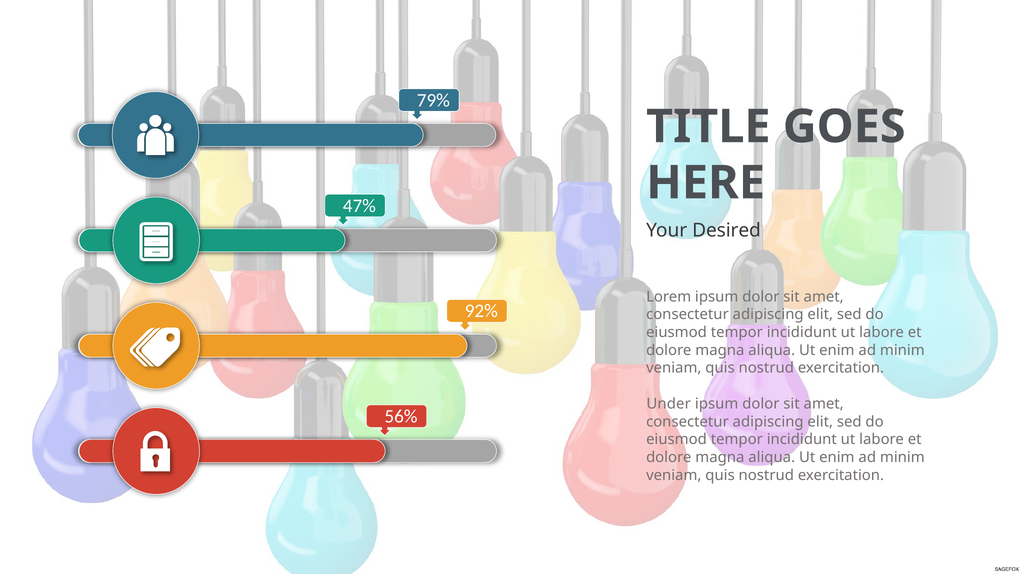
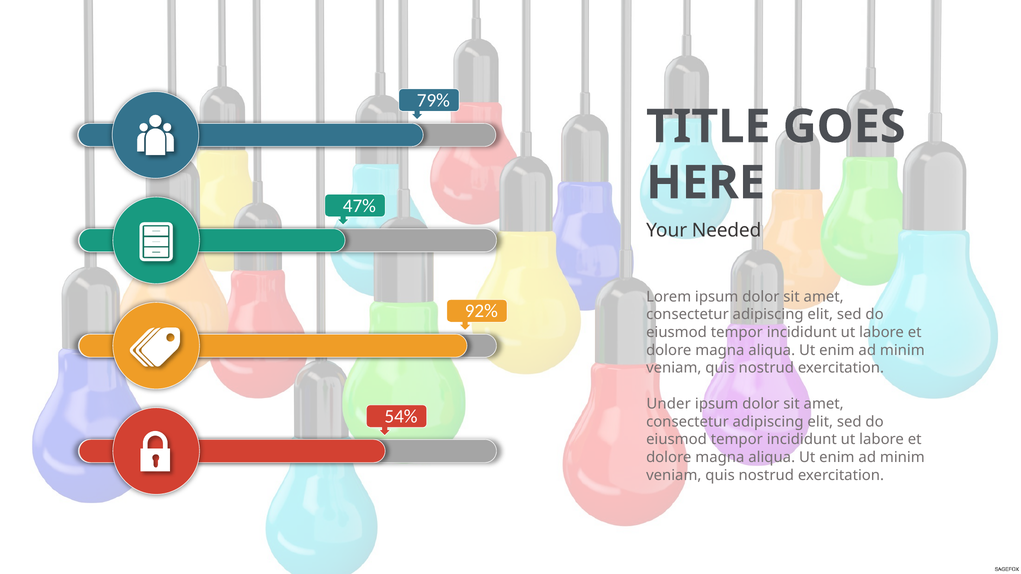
Desired: Desired -> Needed
56%: 56% -> 54%
